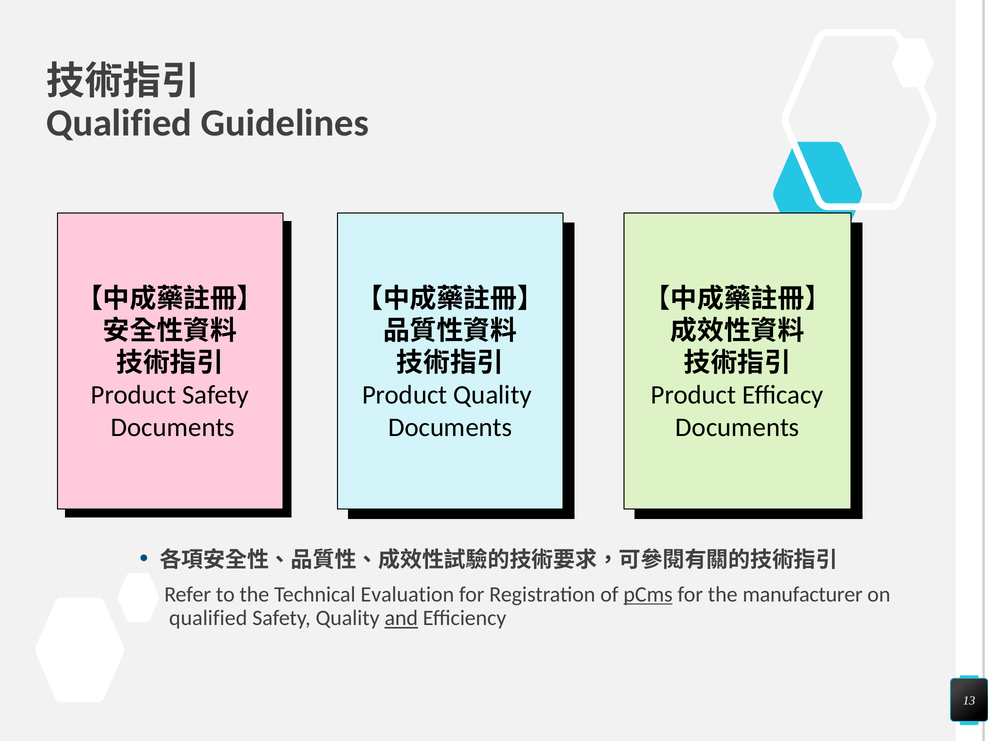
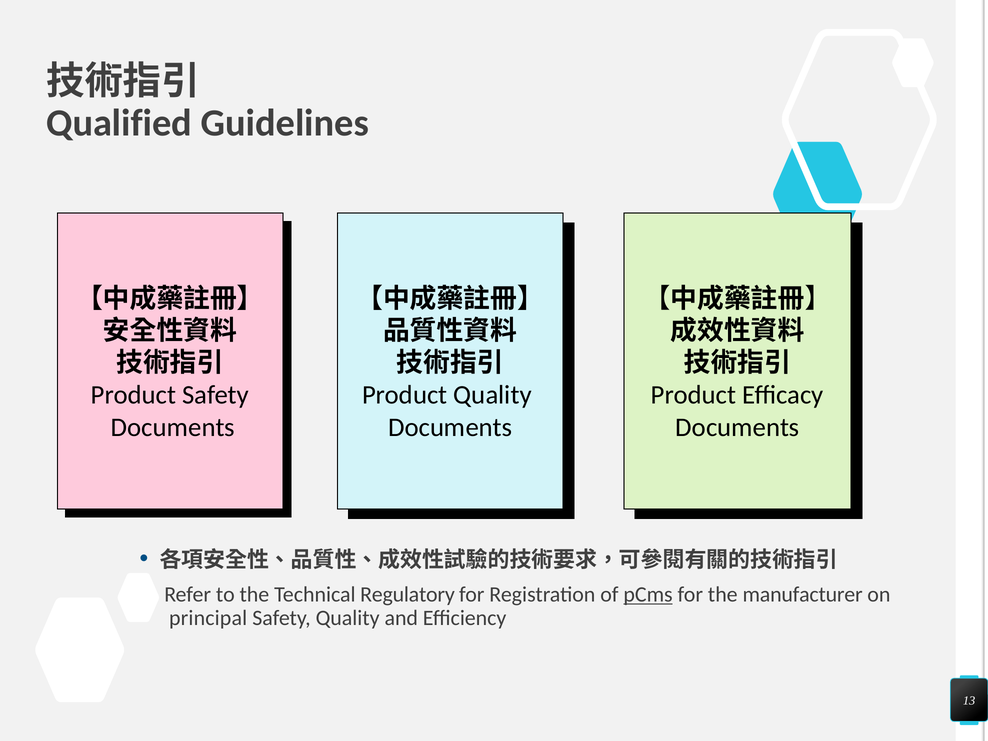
Evaluation: Evaluation -> Regulatory
qualified at (208, 618): qualified -> principal
and underline: present -> none
